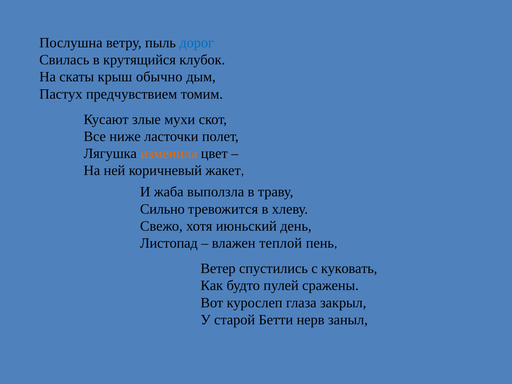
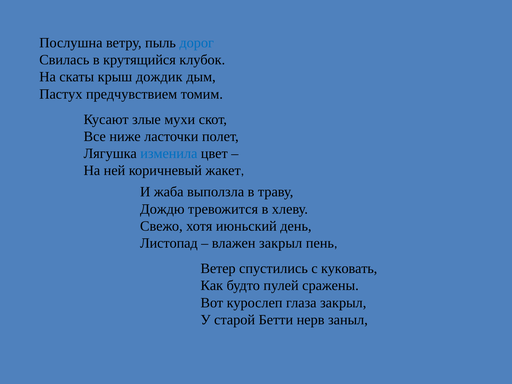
обычно: обычно -> дождик
изменила colour: orange -> blue
Сильно: Сильно -> Дождю
влажен теплой: теплой -> закрыл
